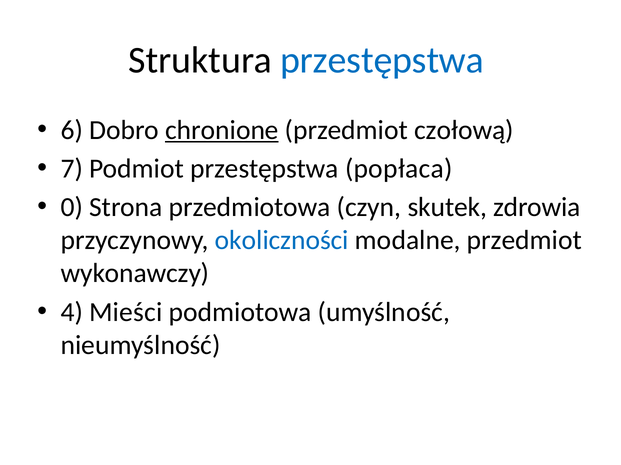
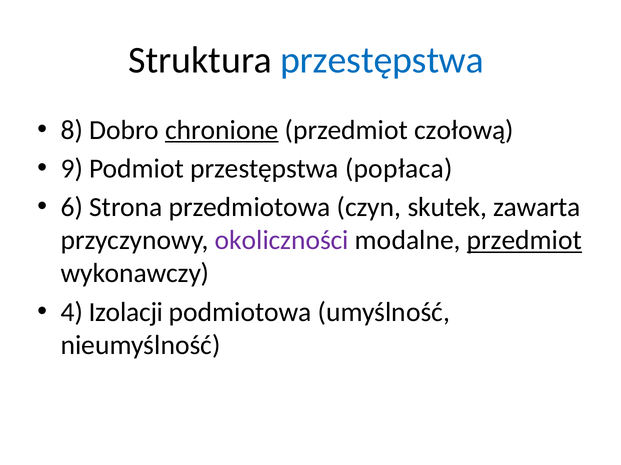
6: 6 -> 8
7: 7 -> 9
0: 0 -> 6
zdrowia: zdrowia -> zawarta
okoliczności colour: blue -> purple
przedmiot at (524, 241) underline: none -> present
Mieści: Mieści -> Izolacji
